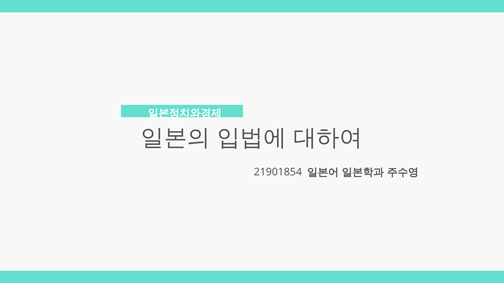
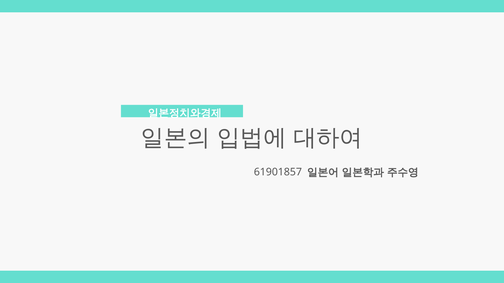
21901854: 21901854 -> 61901857
